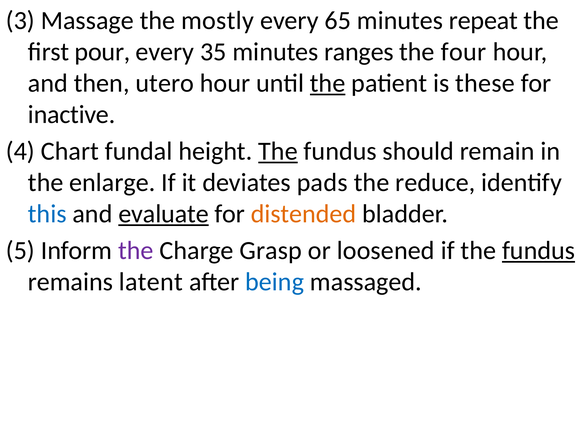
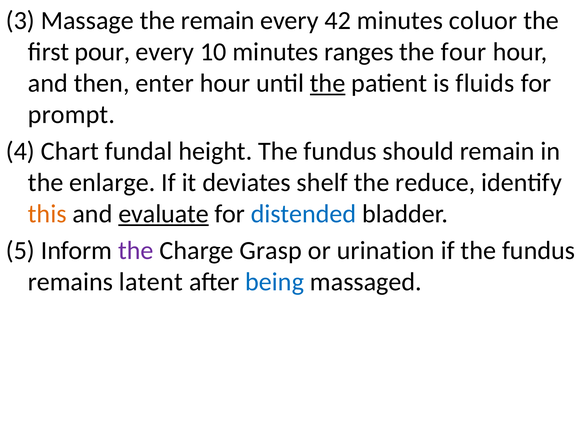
the mostly: mostly -> remain
65: 65 -> 42
repeat: repeat -> coluor
35: 35 -> 10
utero: utero -> enter
these: these -> fluids
inactive: inactive -> prompt
The at (278, 151) underline: present -> none
pads: pads -> shelf
this colour: blue -> orange
distended colour: orange -> blue
loosened: loosened -> urination
fundus at (539, 250) underline: present -> none
